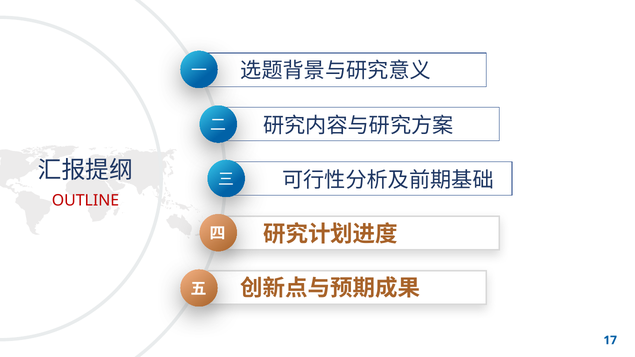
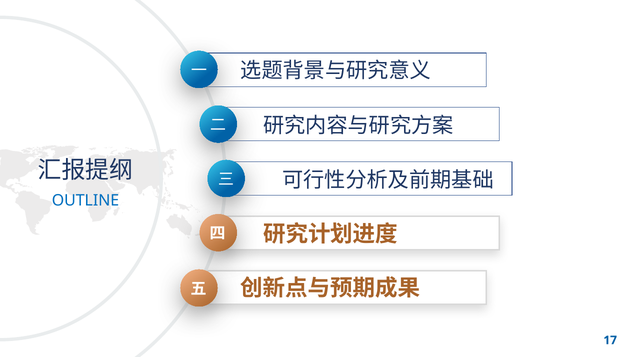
OUTLINE colour: red -> blue
